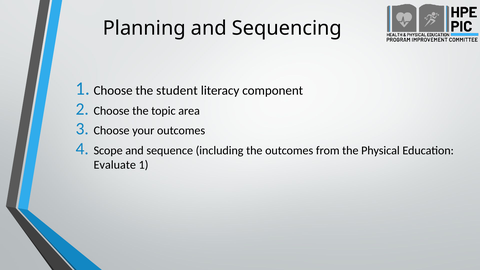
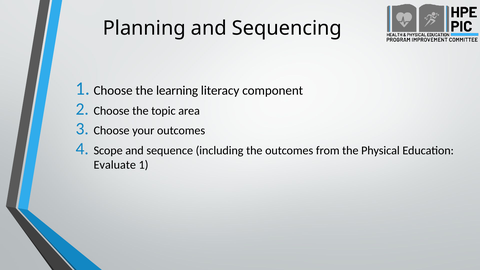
student: student -> learning
